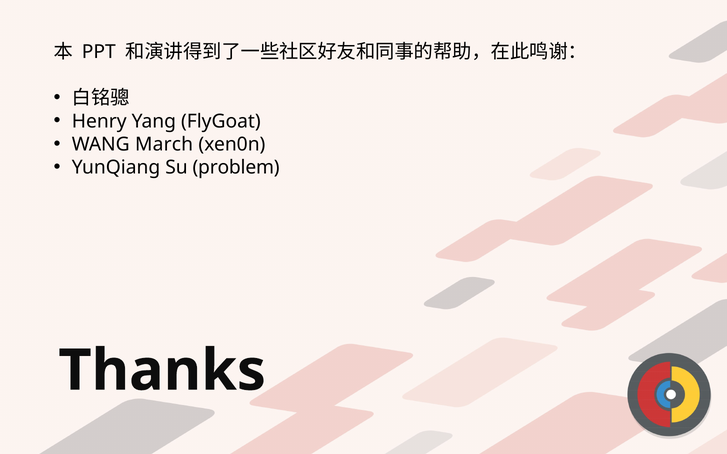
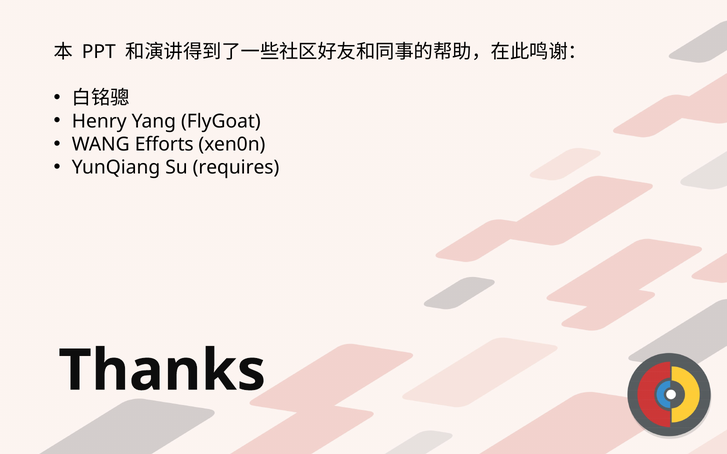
March: March -> Efforts
problem: problem -> requires
